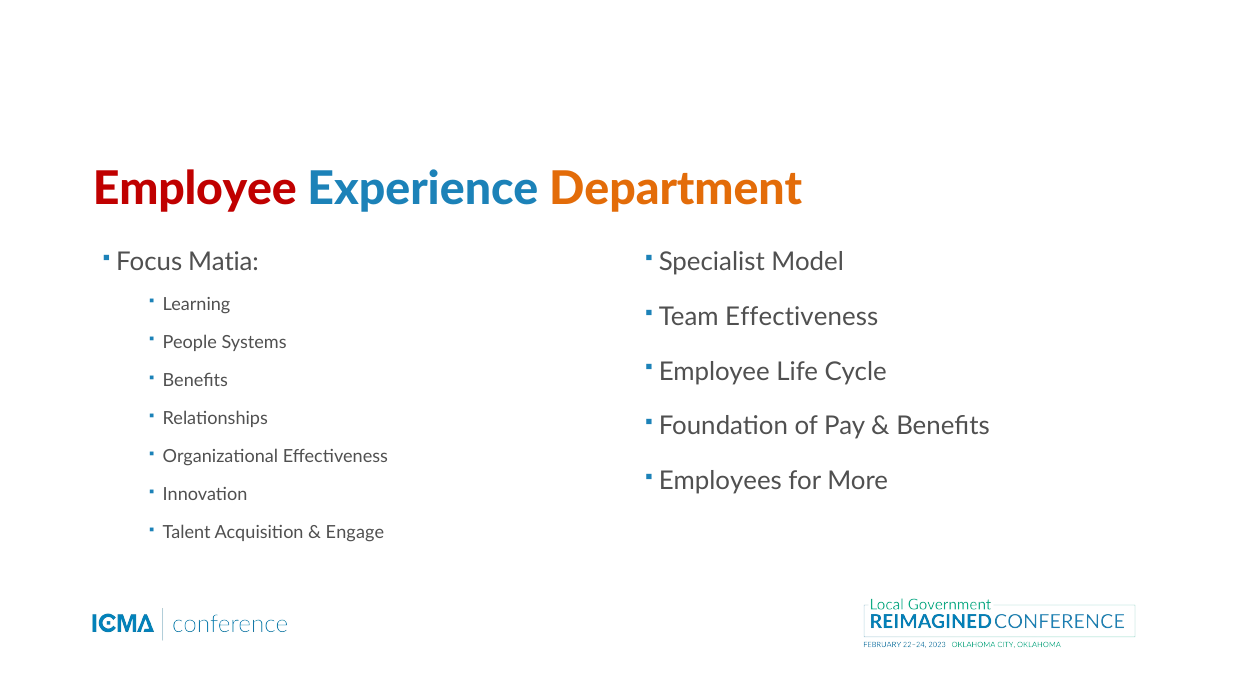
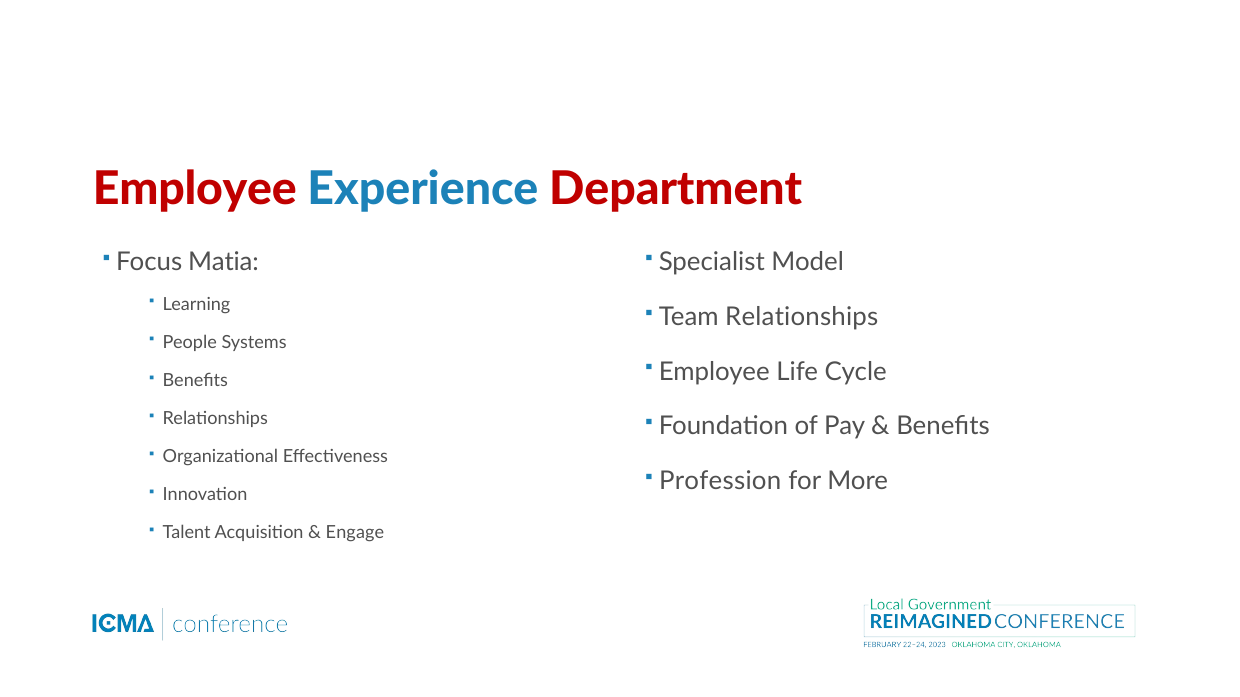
Department colour: orange -> red
Team Effectiveness: Effectiveness -> Relationships
Employees: Employees -> Profession
